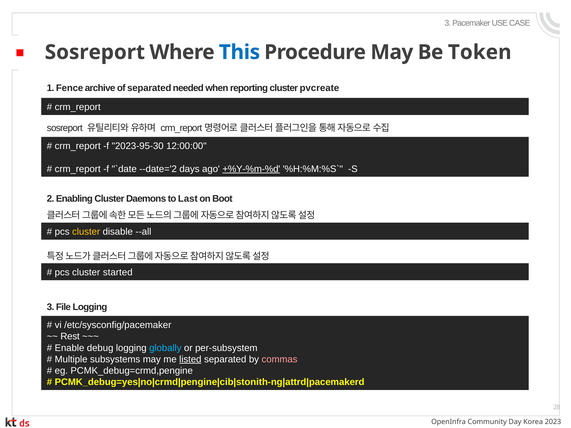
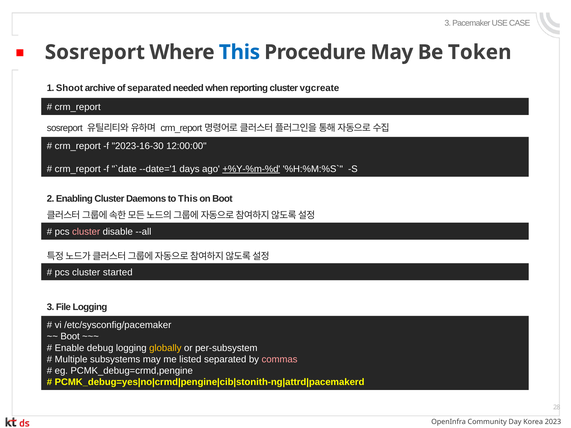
Fence: Fence -> Shoot
pvcreate: pvcreate -> vgcreate
2023-95-30: 2023-95-30 -> 2023-16-30
--date='2: --date='2 -> --date='1
to Last: Last -> This
cluster at (86, 232) colour: yellow -> pink
Rest at (70, 337): Rest -> Boot
globally colour: light blue -> yellow
listed underline: present -> none
